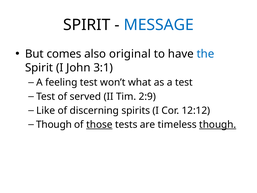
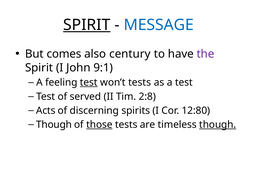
SPIRIT at (87, 25) underline: none -> present
original: original -> century
the colour: blue -> purple
3:1: 3:1 -> 9:1
test at (89, 82) underline: none -> present
won’t what: what -> tests
2:9: 2:9 -> 2:8
Like: Like -> Acts
12:12: 12:12 -> 12:80
